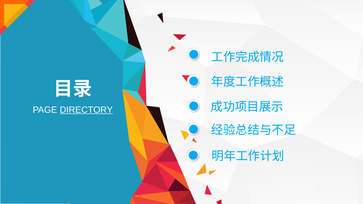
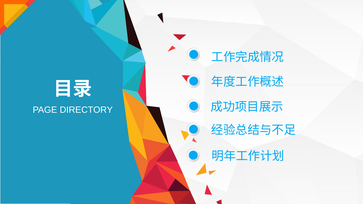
DIRECTORY underline: present -> none
